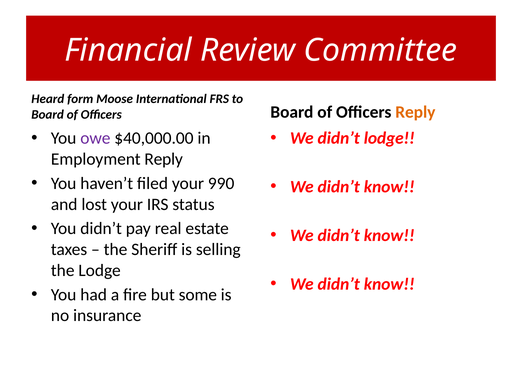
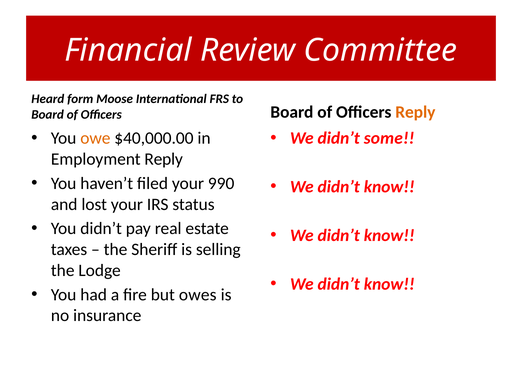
owe colour: purple -> orange
didn’t lodge: lodge -> some
some: some -> owes
